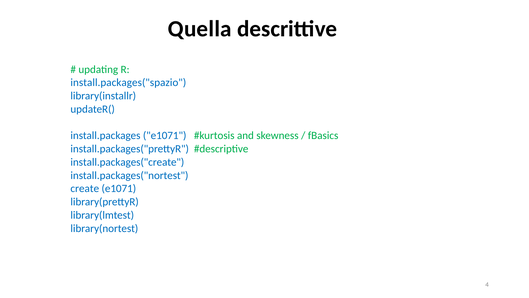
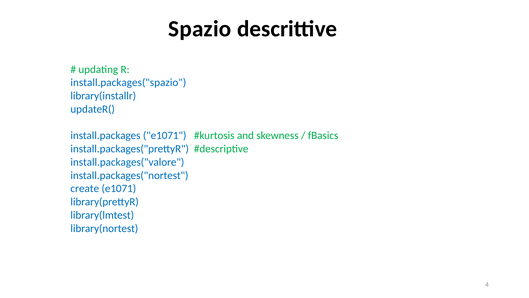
Quella: Quella -> Spazio
install.packages("create: install.packages("create -> install.packages("valore
